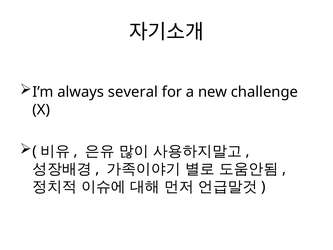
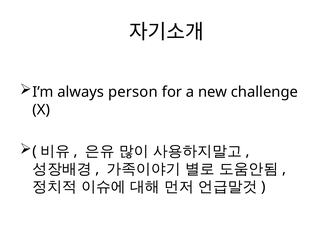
several: several -> person
